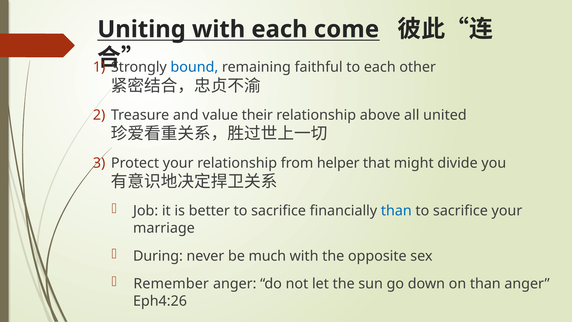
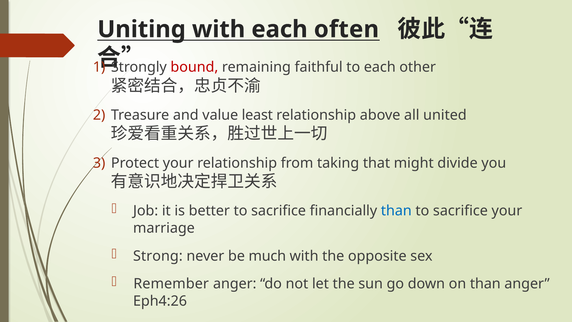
come: come -> often
bound colour: blue -> red
their: their -> least
helper: helper -> taking
During: During -> Strong
